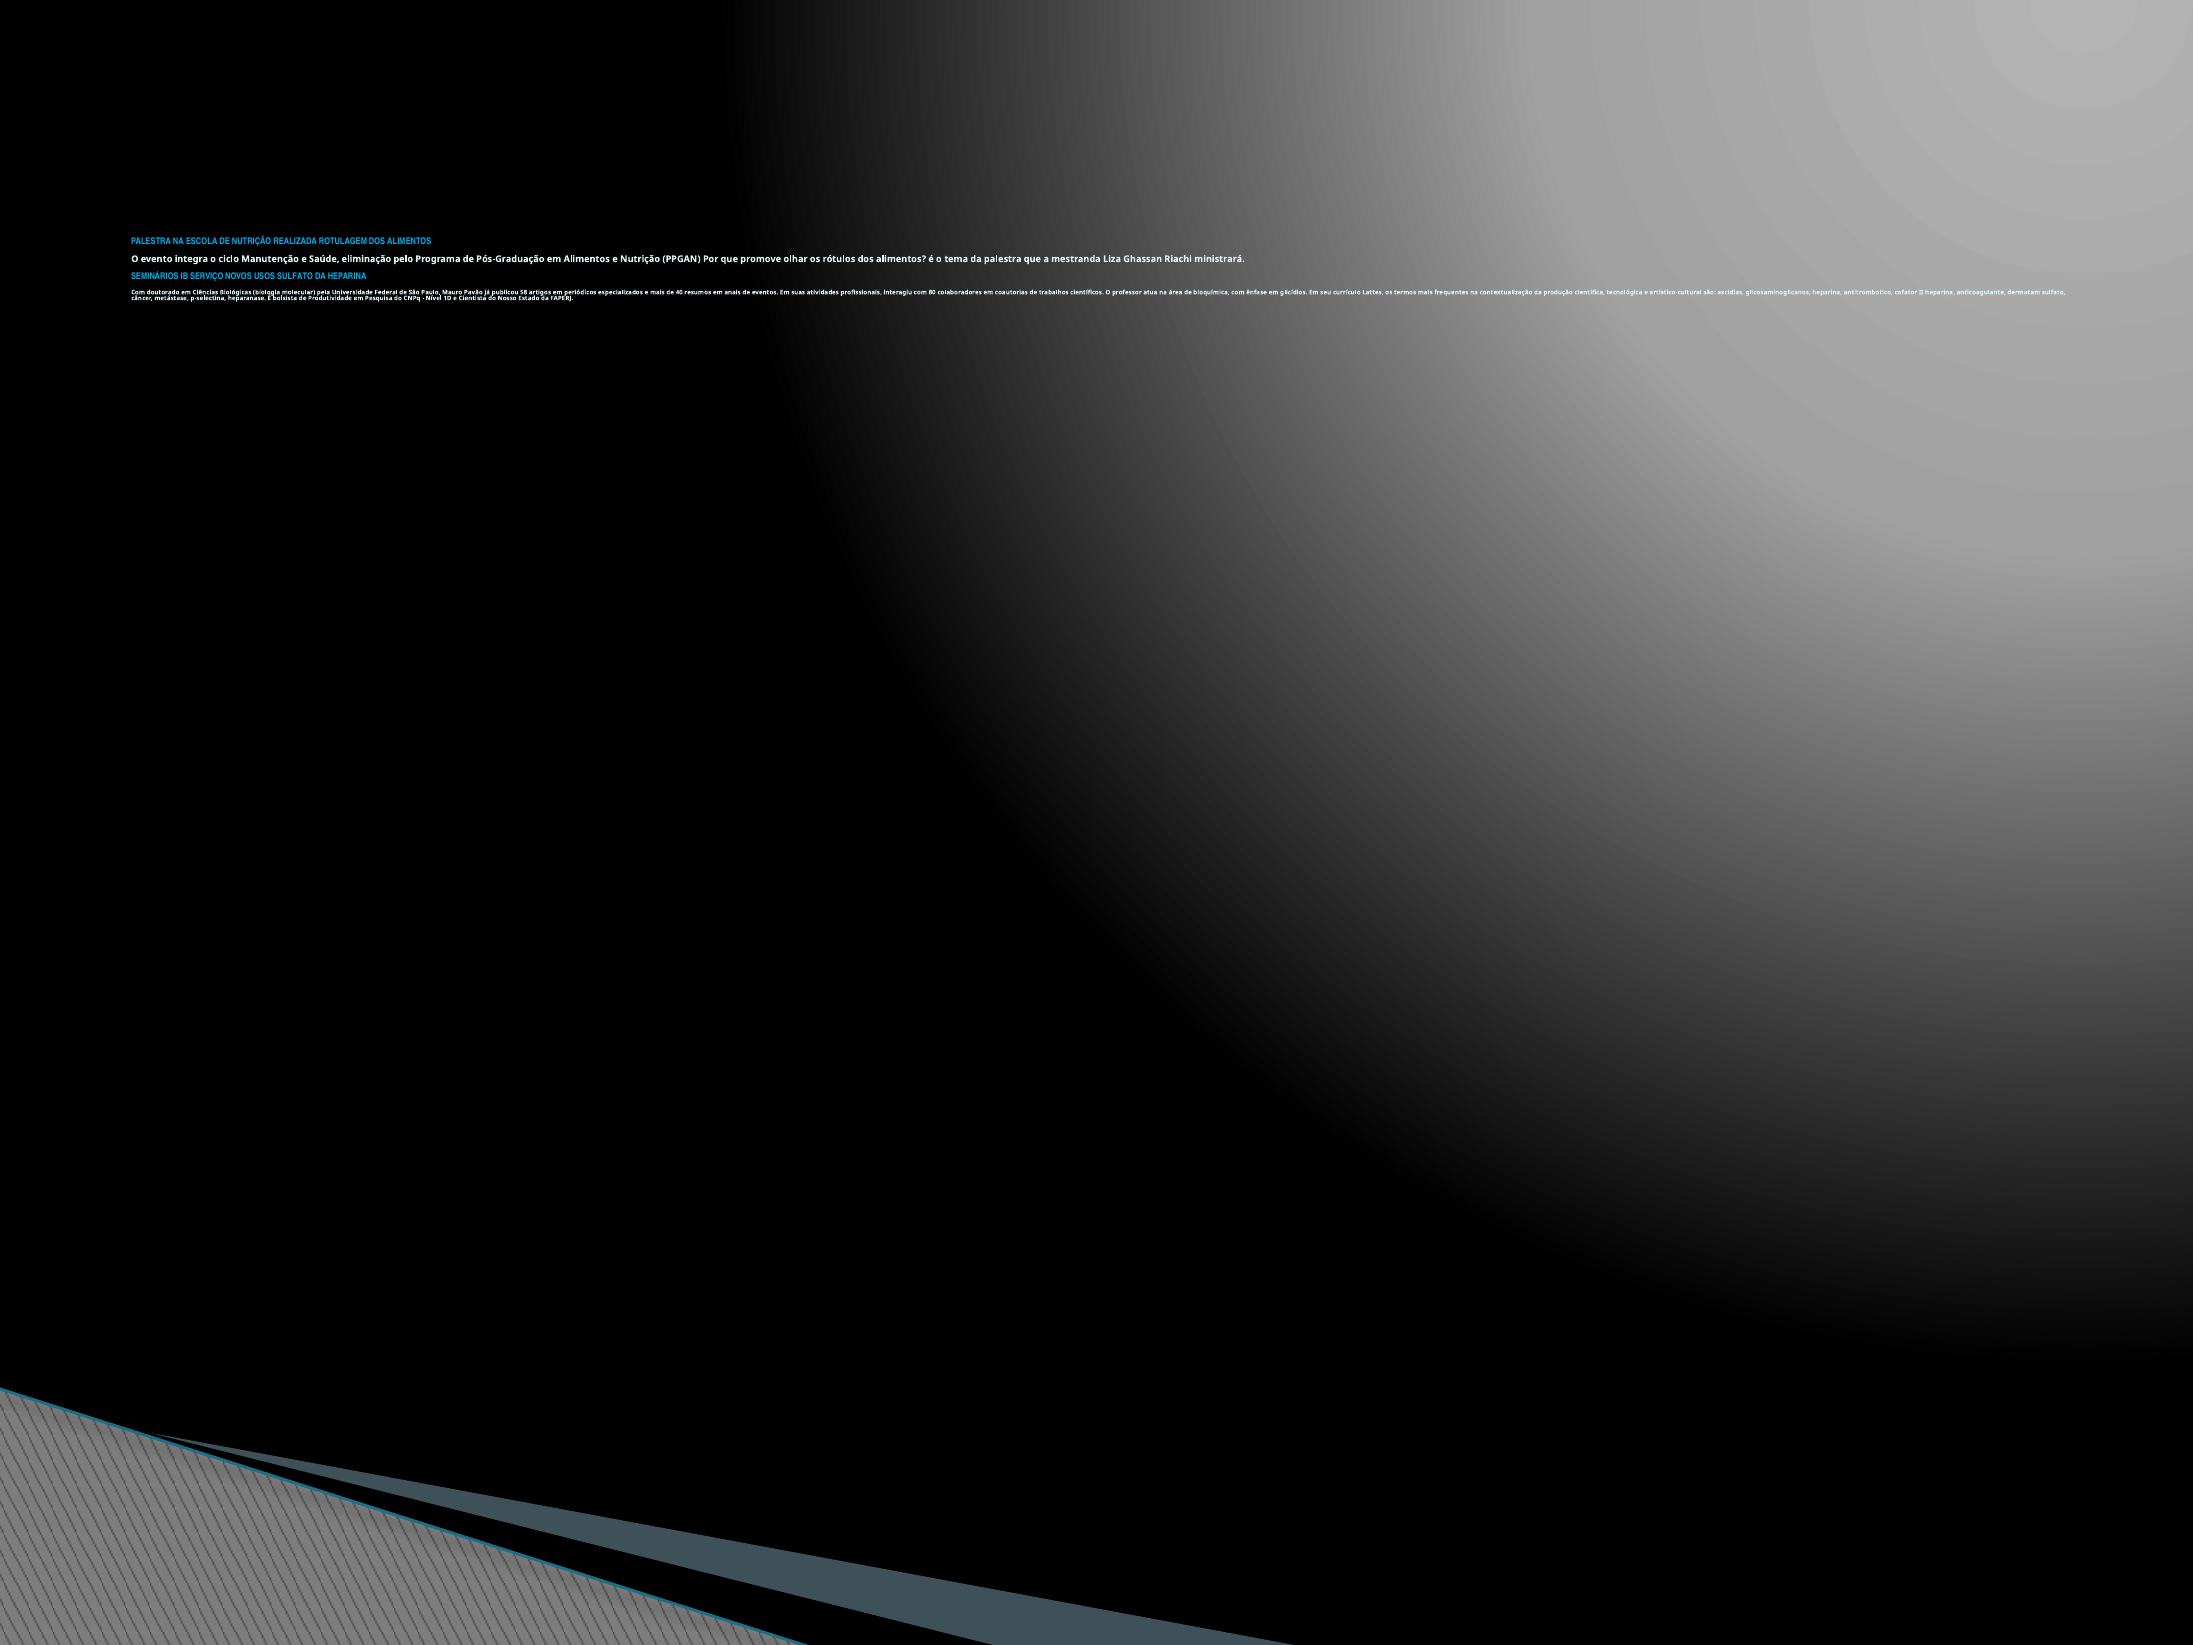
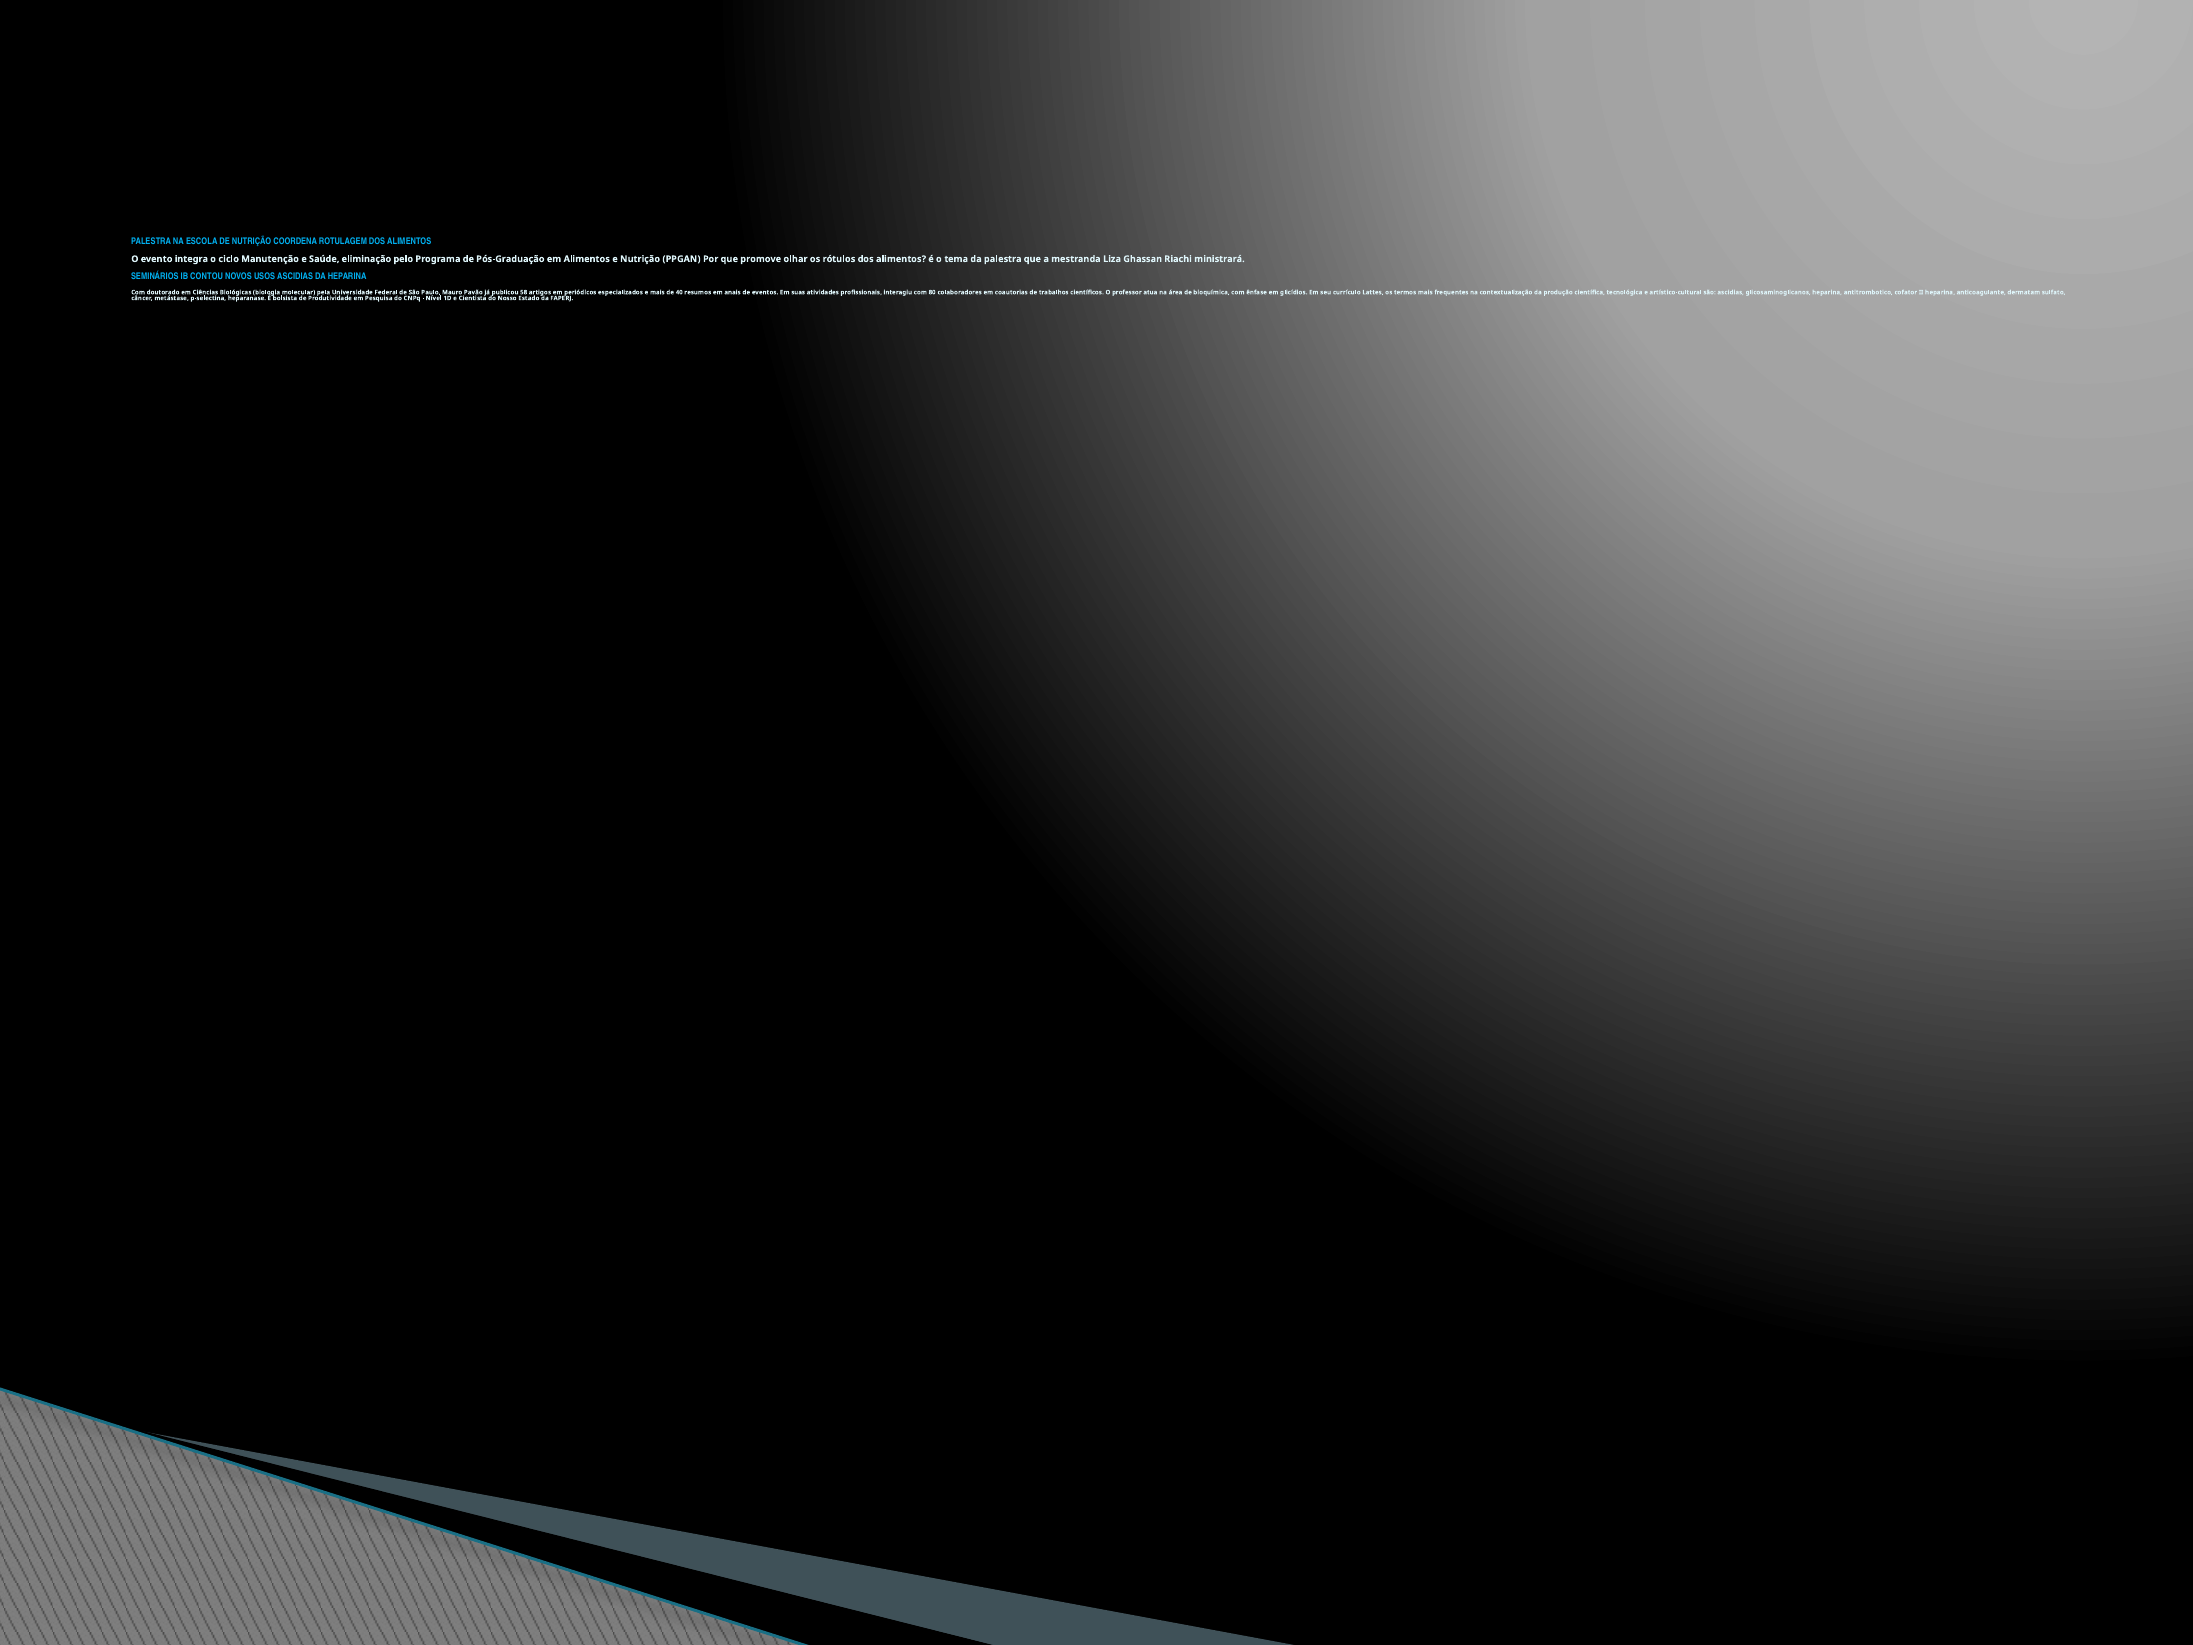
REALIZADA: REALIZADA -> COORDENA
SERVIÇO: SERVIÇO -> CONTOU
USOS SULFATO: SULFATO -> ASCIDIAS
